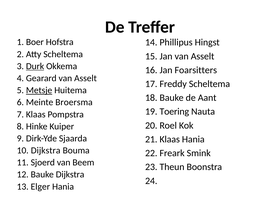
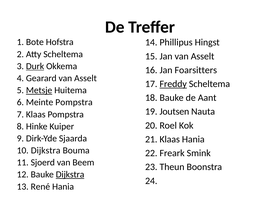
Boer: Boer -> Bote
Freddy underline: none -> present
Meinte Broersma: Broersma -> Pompstra
Toering: Toering -> Joutsen
Dijkstra at (70, 175) underline: none -> present
Elger: Elger -> René
